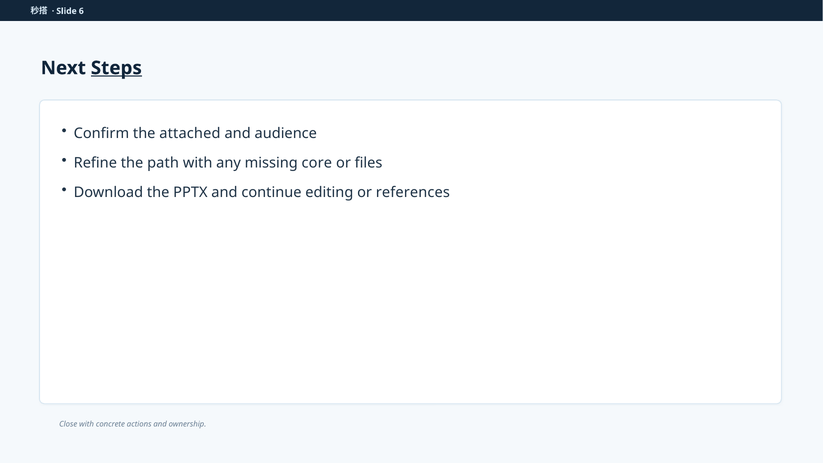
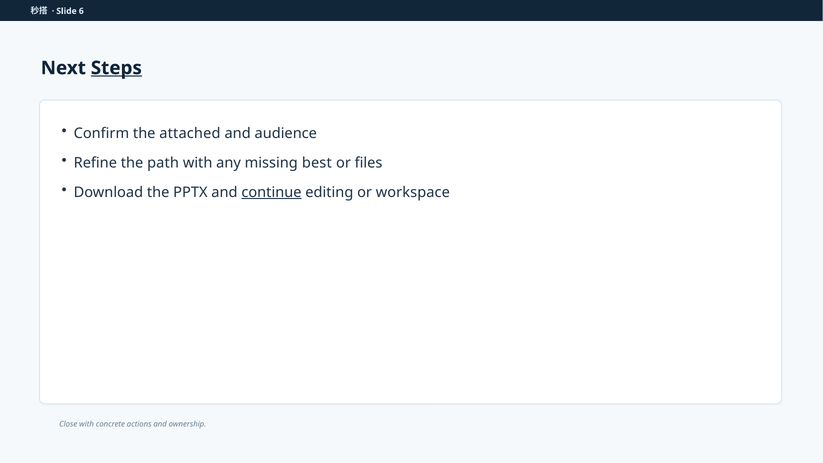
core: core -> best
continue underline: none -> present
references: references -> workspace
